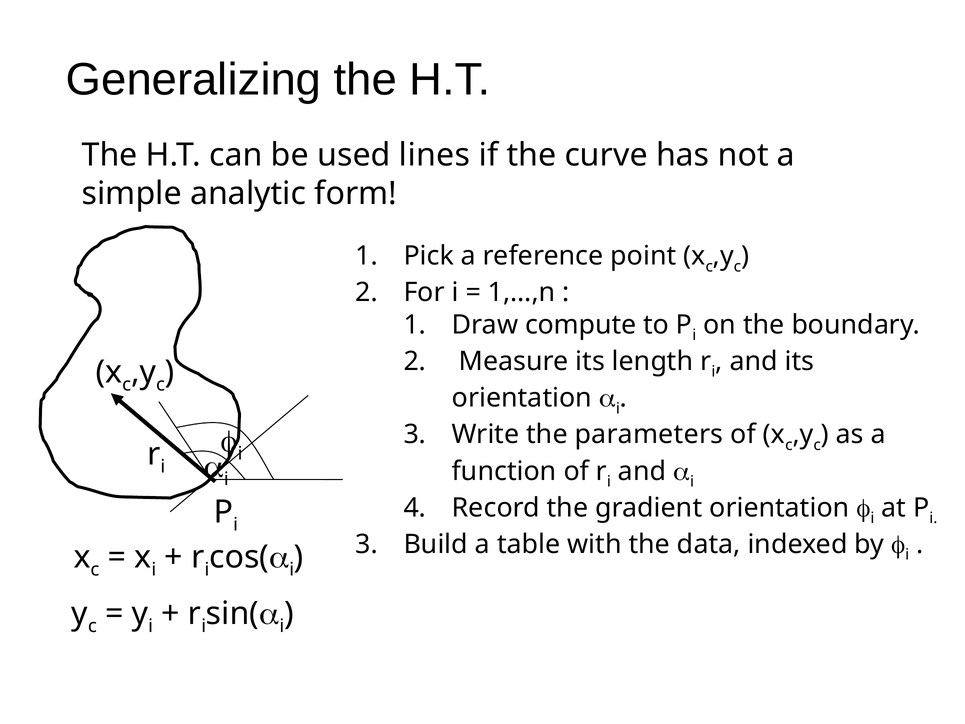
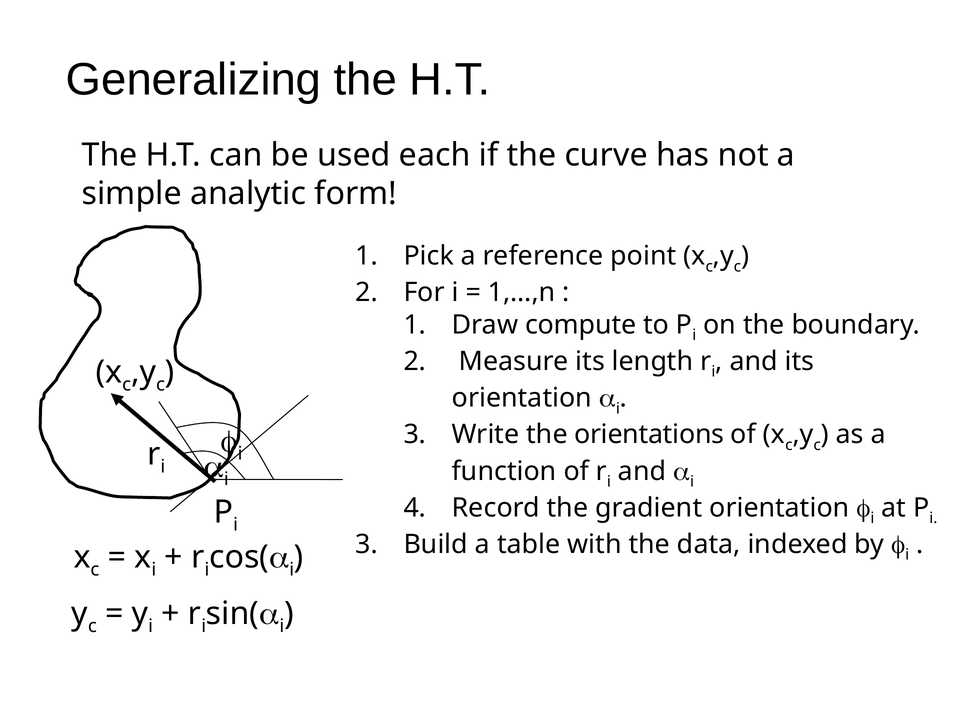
lines: lines -> each
parameters: parameters -> orientations
